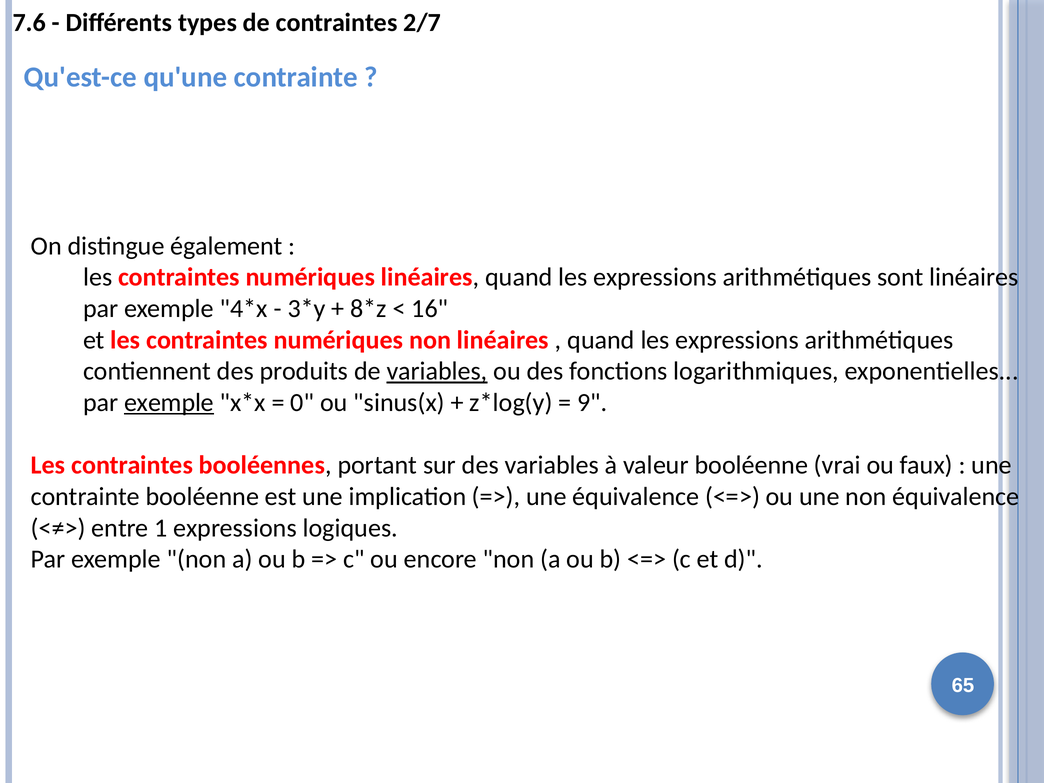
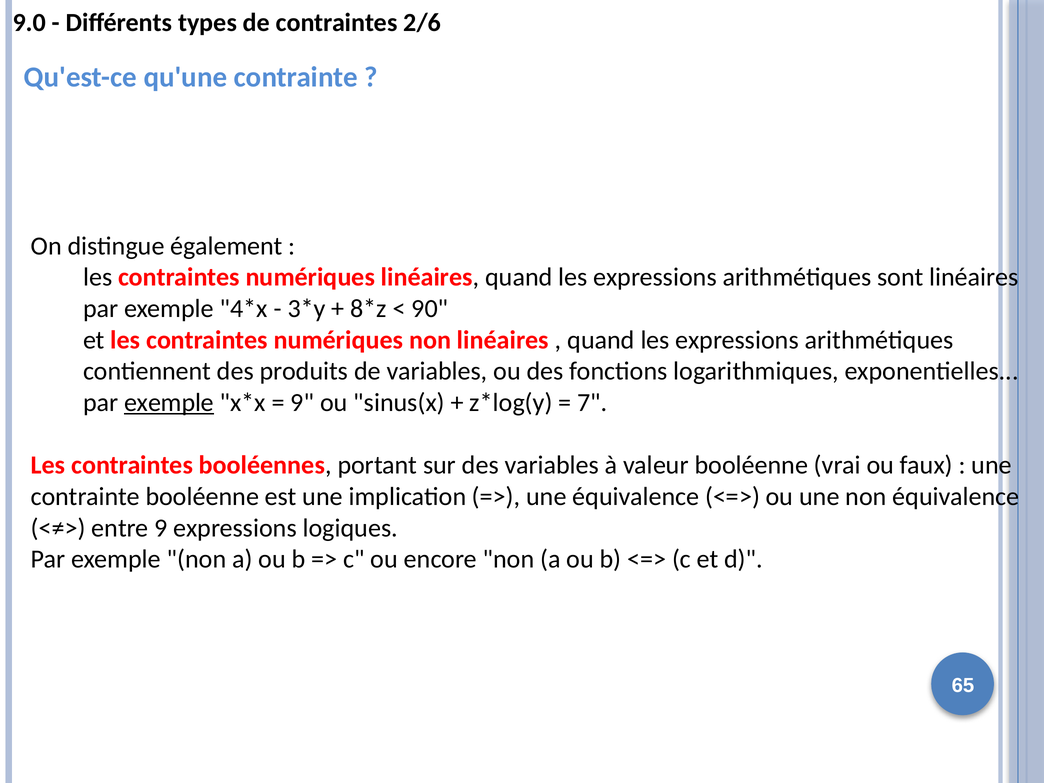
7.6: 7.6 -> 9.0
2/7: 2/7 -> 2/6
16: 16 -> 90
variables at (437, 371) underline: present -> none
0 at (302, 403): 0 -> 9
9: 9 -> 7
entre 1: 1 -> 9
